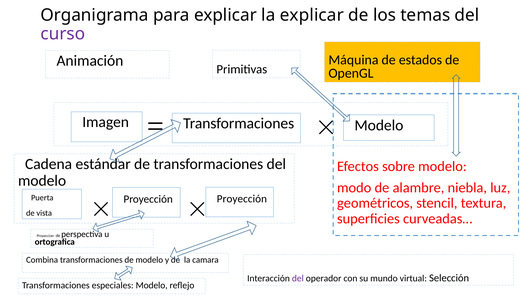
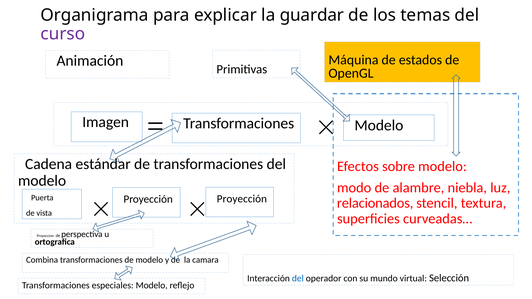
la explicar: explicar -> guardar
geométricos: geométricos -> relacionados
del at (298, 278) colour: purple -> blue
